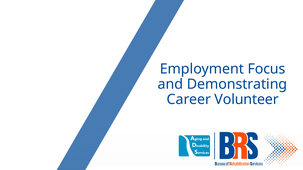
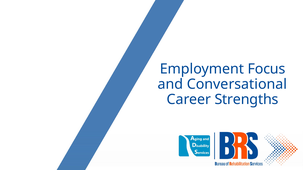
Demonstrating: Demonstrating -> Conversational
Volunteer: Volunteer -> Strengths
